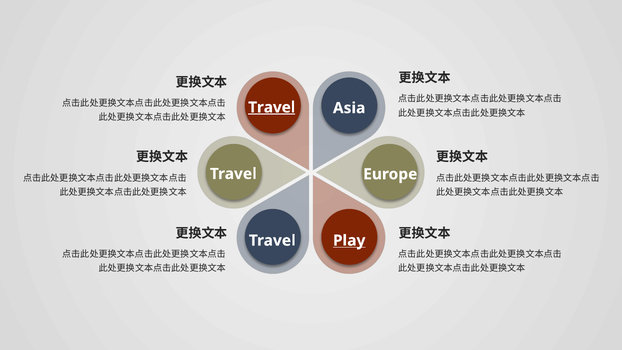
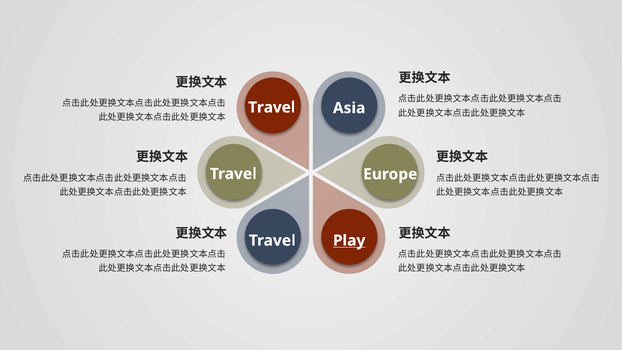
Travel at (272, 107) underline: present -> none
